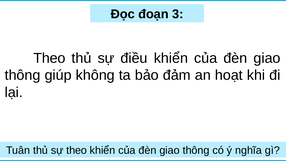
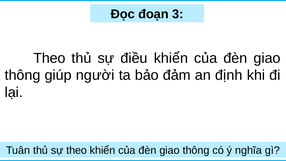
không: không -> người
hoạt: hoạt -> định
